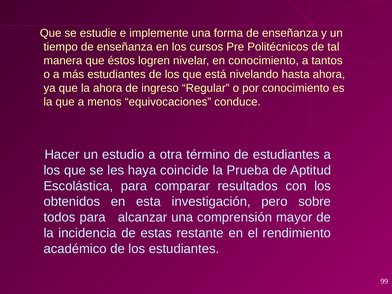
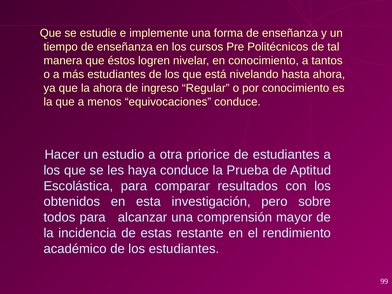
término: término -> priorice
haya coincide: coincide -> conduce
